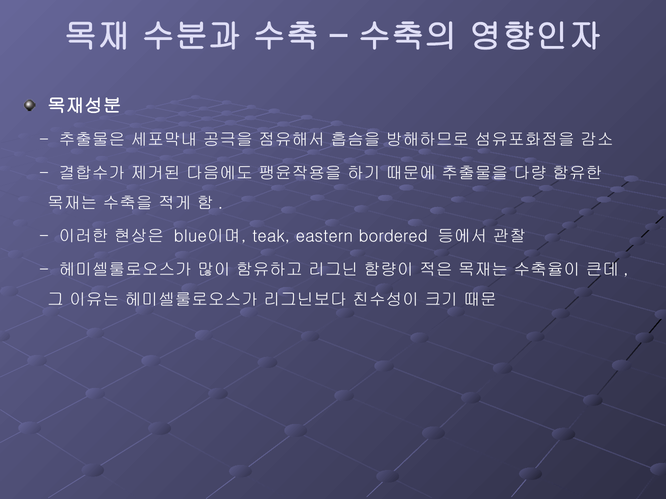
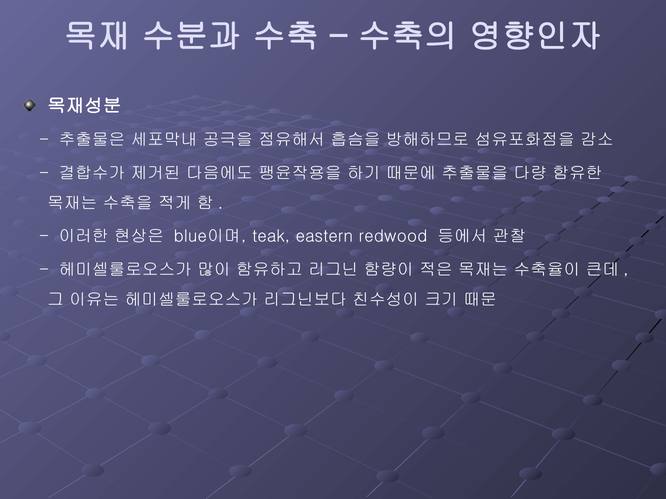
bordered: bordered -> redwood
